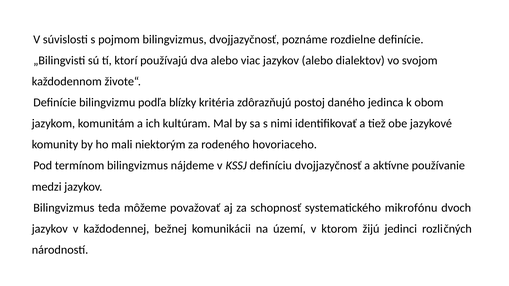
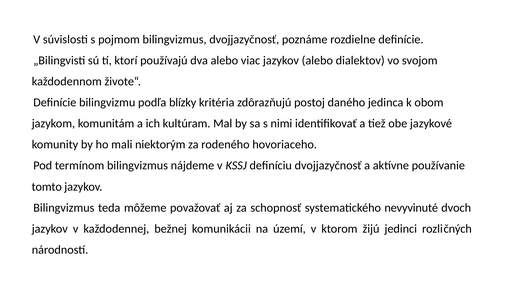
medzi: medzi -> tomto
mikrofónu: mikrofónu -> nevyvinuté
